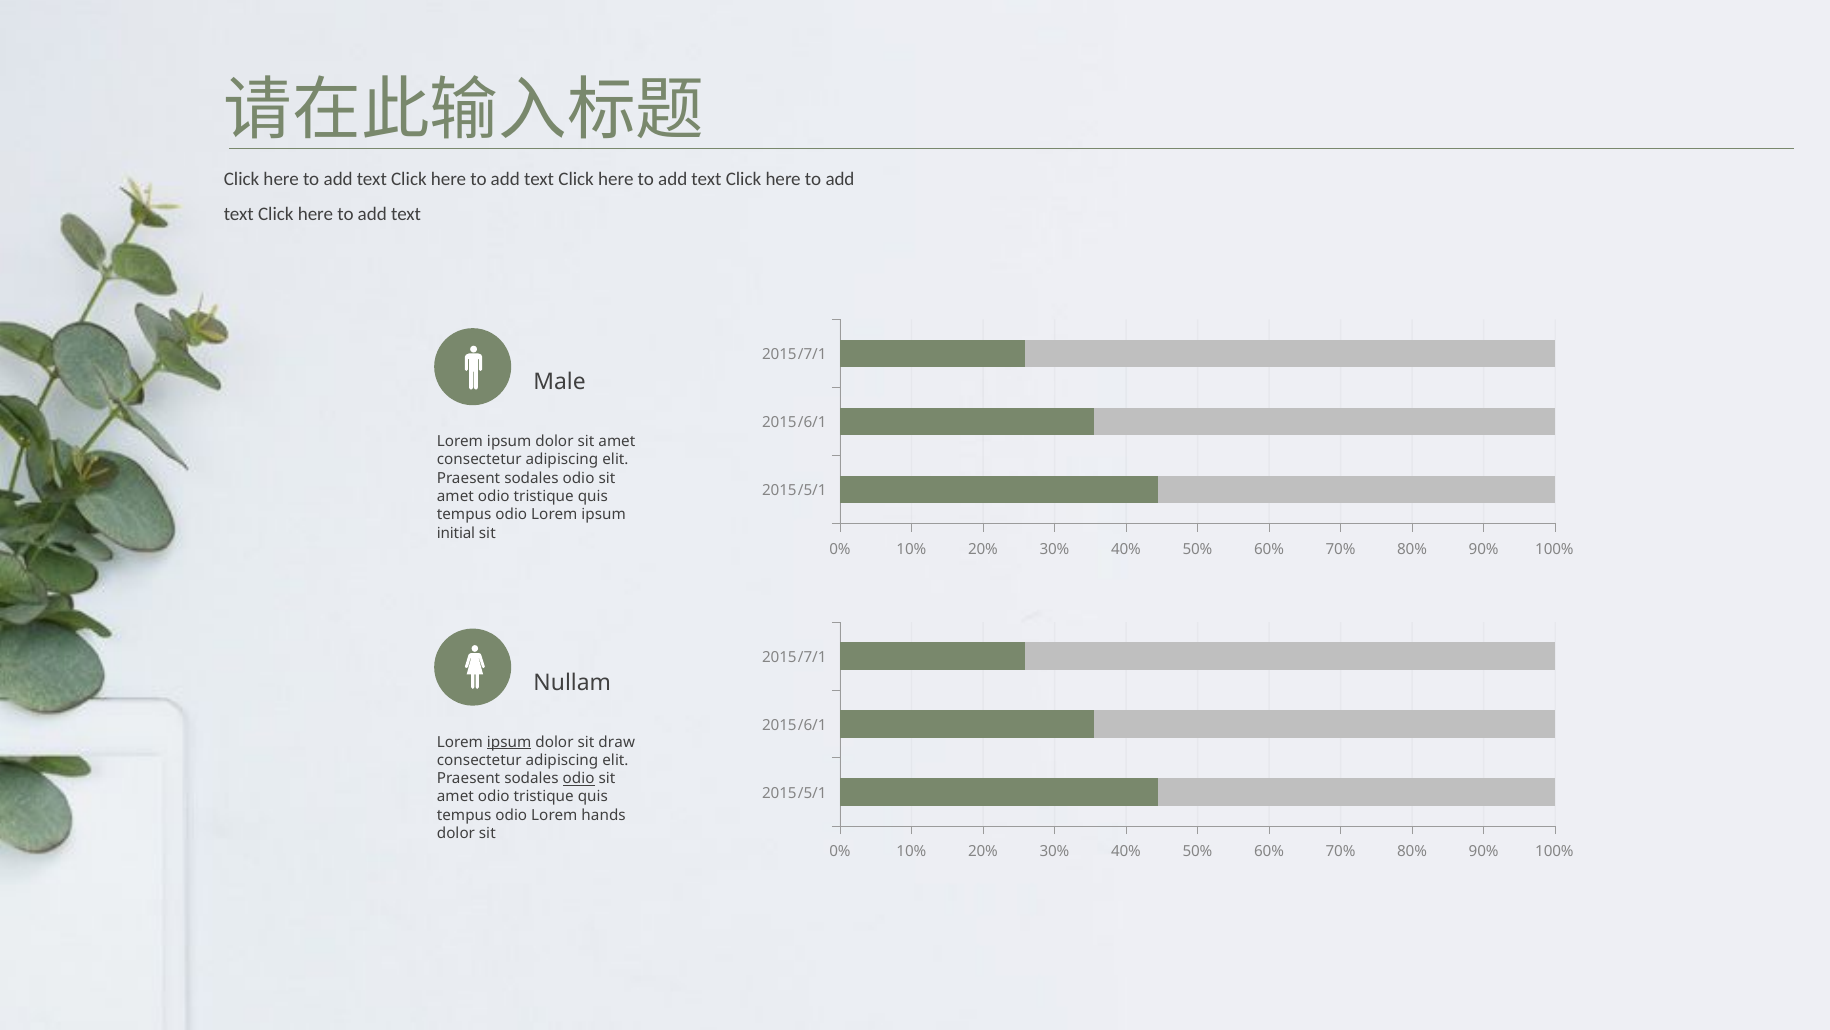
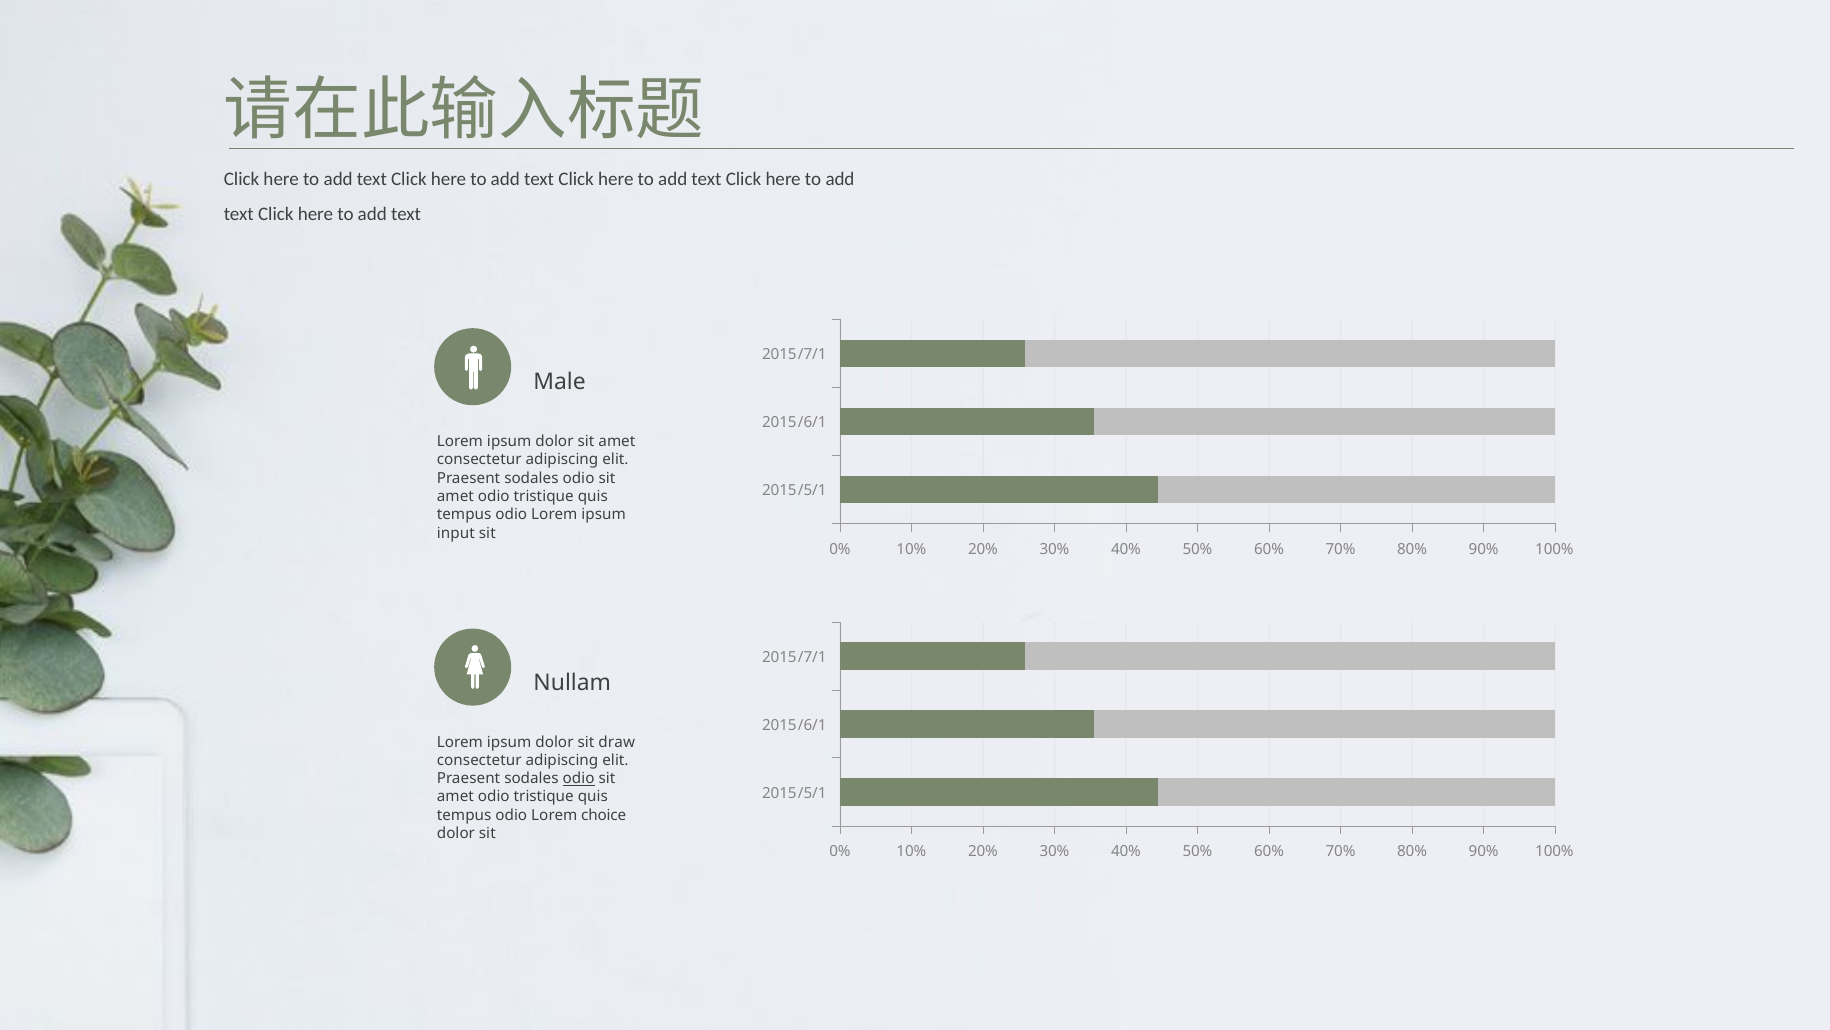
initial: initial -> input
ipsum at (509, 742) underline: present -> none
hands: hands -> choice
